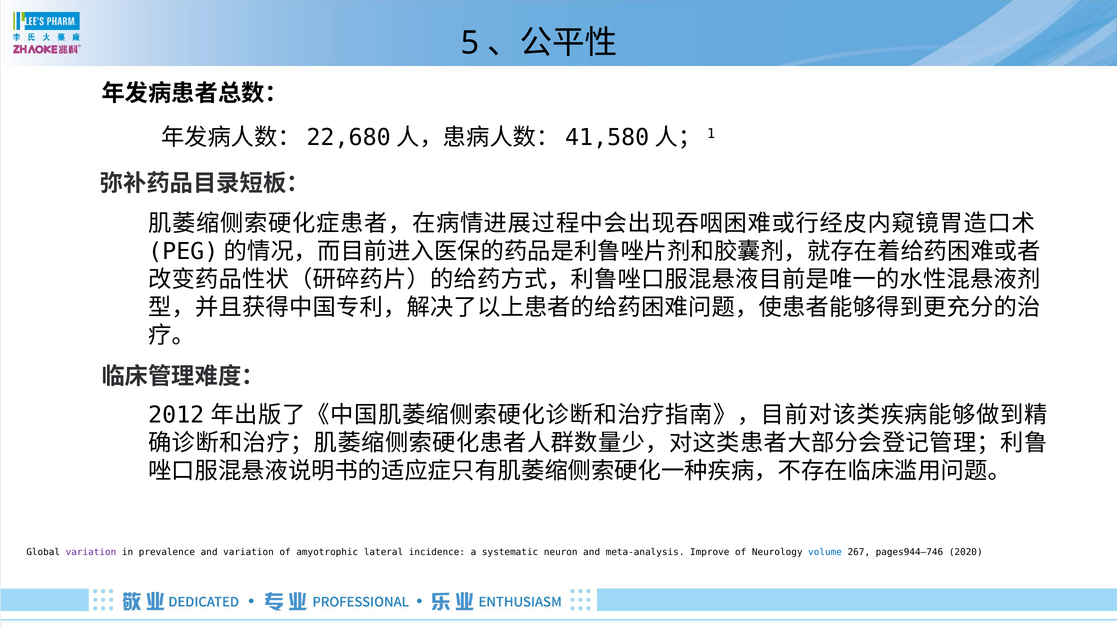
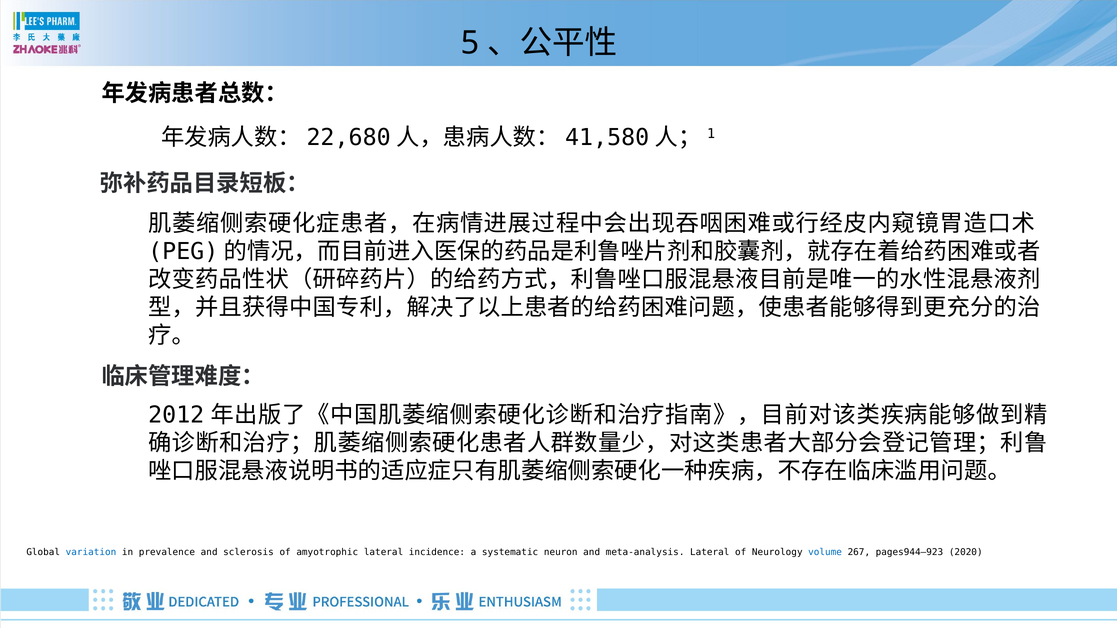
variation at (91, 553) colour: purple -> blue
and variation: variation -> sclerosis
meta-analysis Improve: Improve -> Lateral
pages944–746: pages944–746 -> pages944–923
